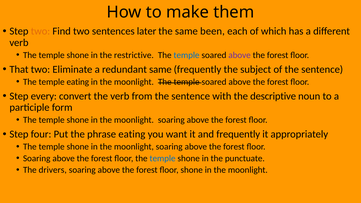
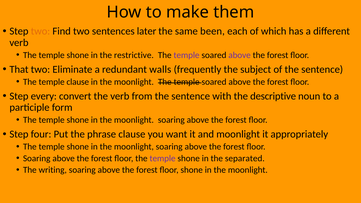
temple at (187, 55) colour: blue -> purple
redundant same: same -> walls
temple eating: eating -> clause
phrase eating: eating -> clause
and frequently: frequently -> moonlight
temple at (163, 158) colour: blue -> purple
punctuate: punctuate -> separated
drivers: drivers -> writing
